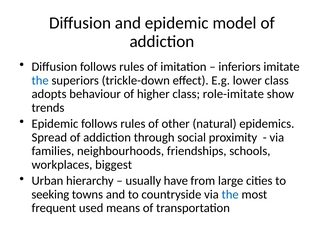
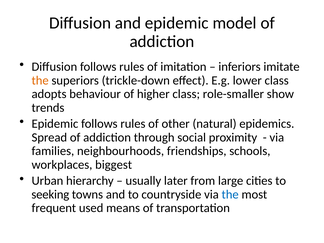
the at (40, 80) colour: blue -> orange
role-imitate: role-imitate -> role-smaller
have: have -> later
